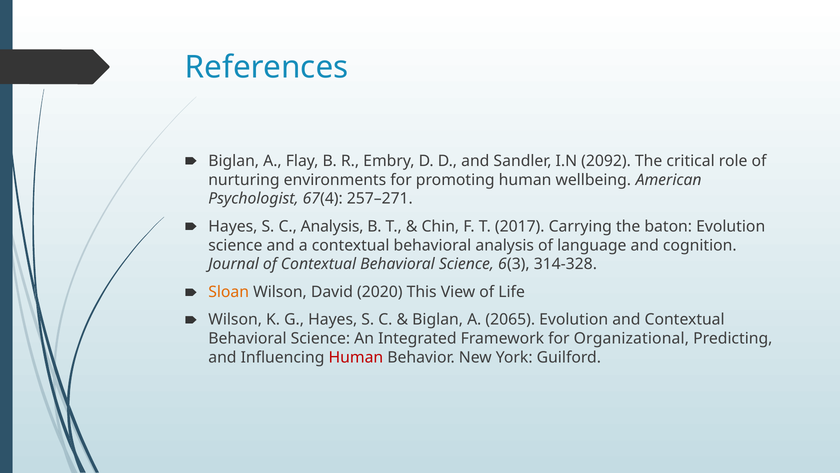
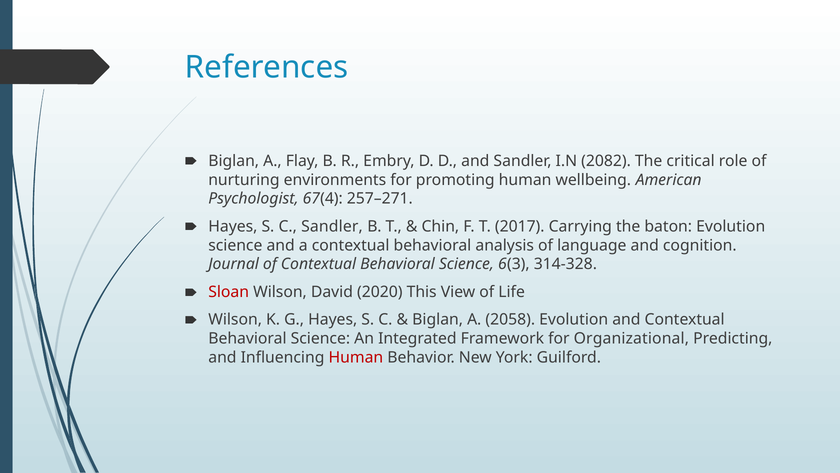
2092: 2092 -> 2082
C Analysis: Analysis -> Sandler
Sloan colour: orange -> red
2065: 2065 -> 2058
